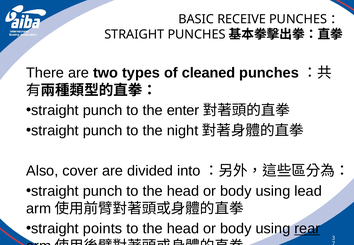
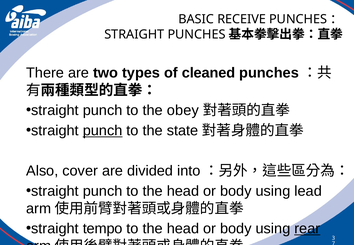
enter: enter -> obey
punch at (103, 131) underline: none -> present
night: night -> state
points: points -> tempo
